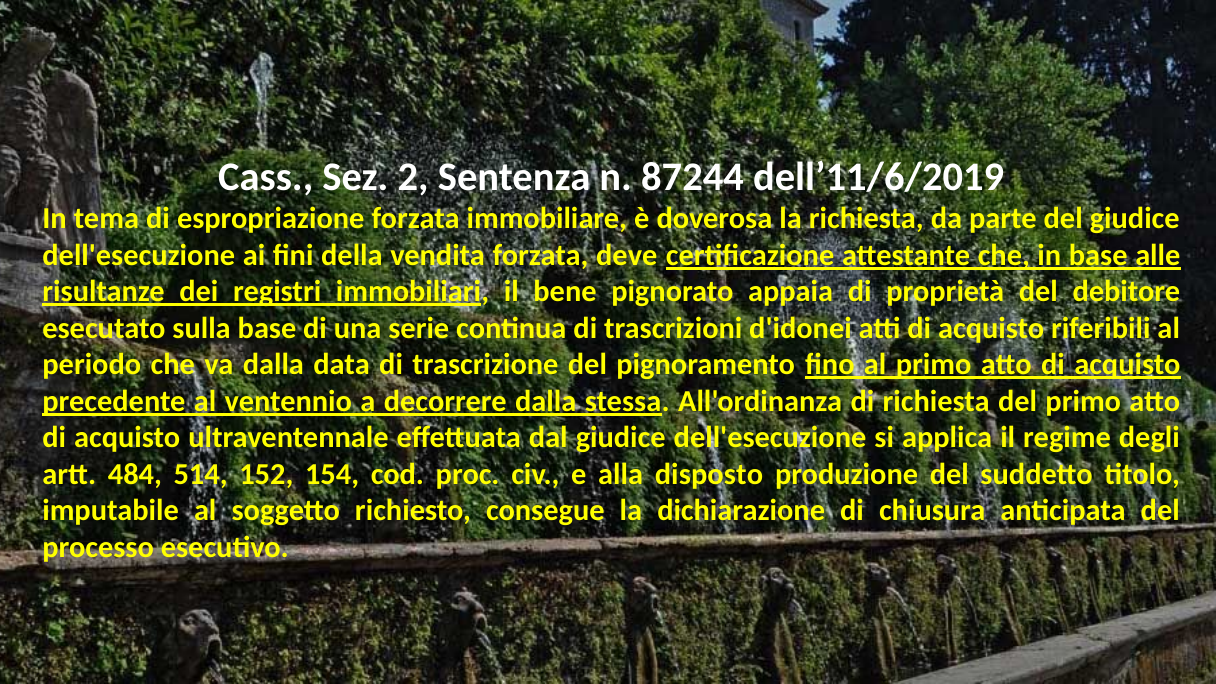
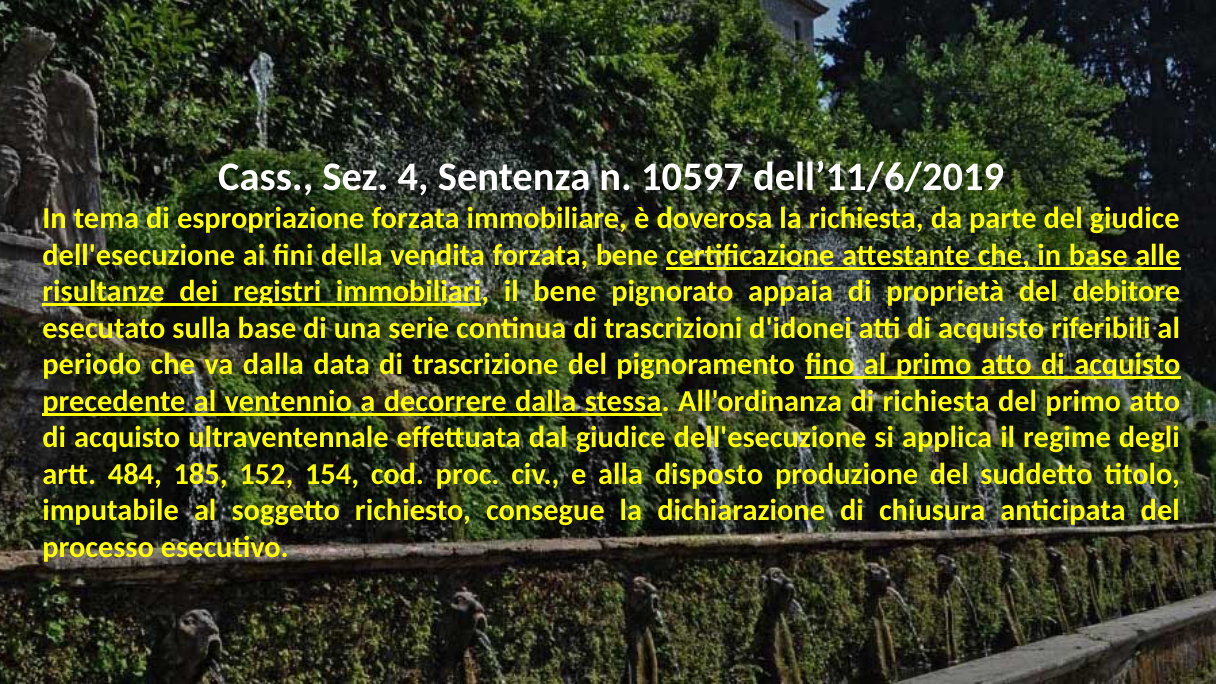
2: 2 -> 4
87244: 87244 -> 10597
forzata deve: deve -> bene
514: 514 -> 185
